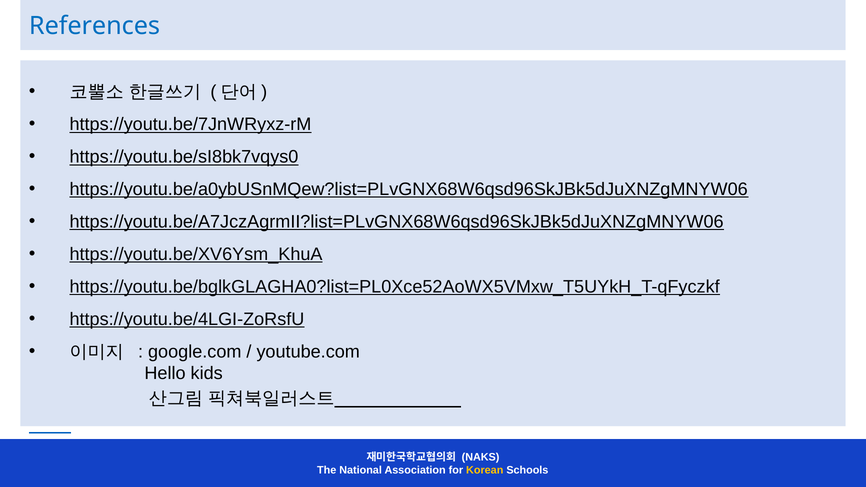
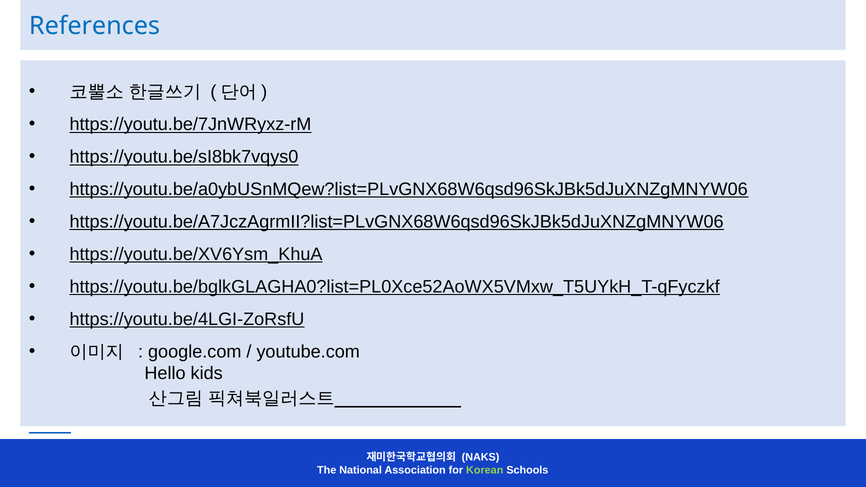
Korean colour: yellow -> light green
